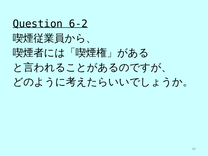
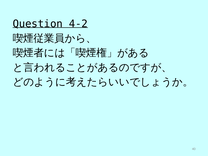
6-2: 6-2 -> 4-2
